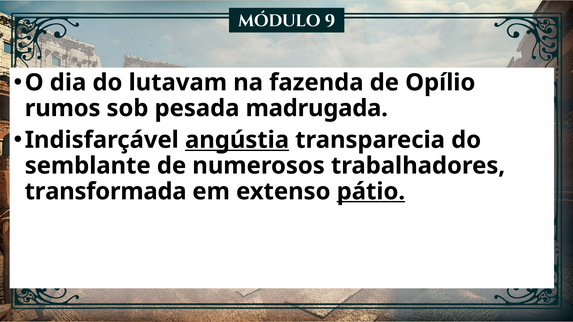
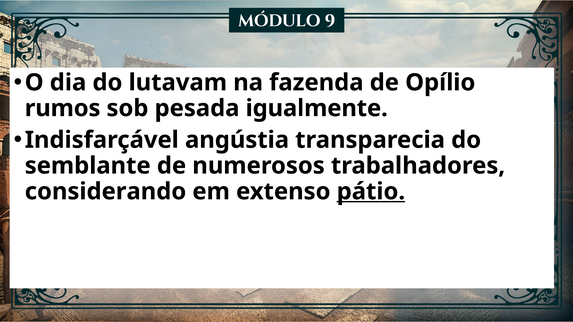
madrugada: madrugada -> igualmente
angústia underline: present -> none
transformada: transformada -> considerando
